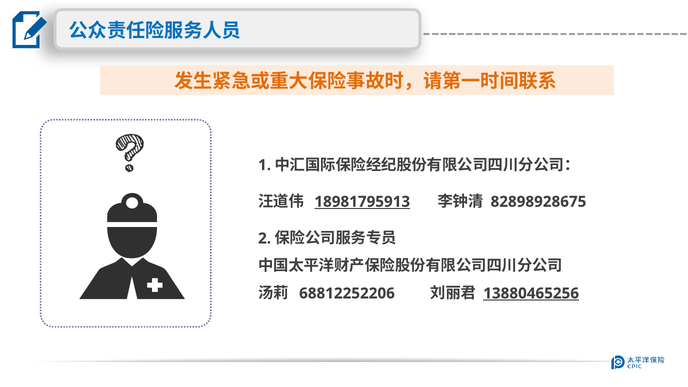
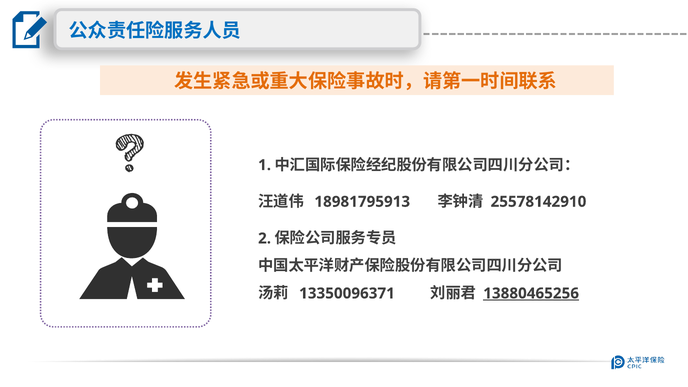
18981795913 underline: present -> none
82898928675: 82898928675 -> 25578142910
68812252206: 68812252206 -> 13350096371
